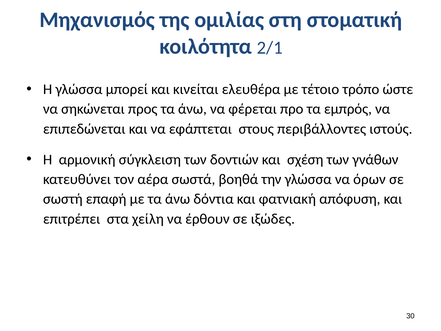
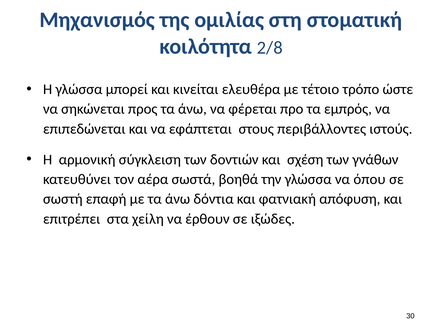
2/1: 2/1 -> 2/8
όρων: όρων -> όπου
